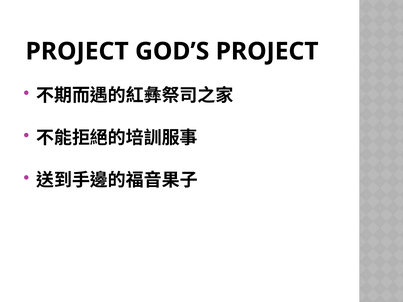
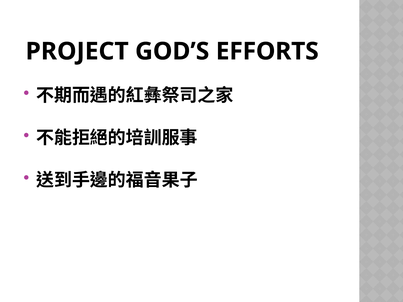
GOD’S PROJECT: PROJECT -> EFFORTS
